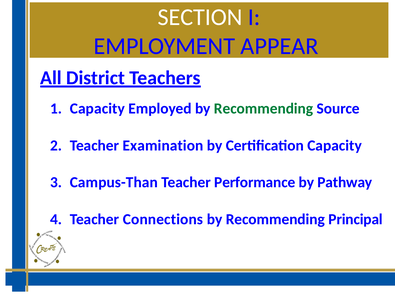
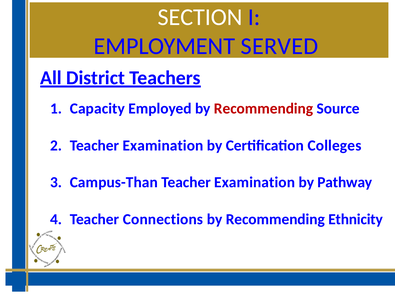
APPEAR: APPEAR -> SERVED
Recommending at (264, 108) colour: green -> red
Certification Capacity: Capacity -> Colleges
Performance at (255, 182): Performance -> Examination
Principal: Principal -> Ethnicity
